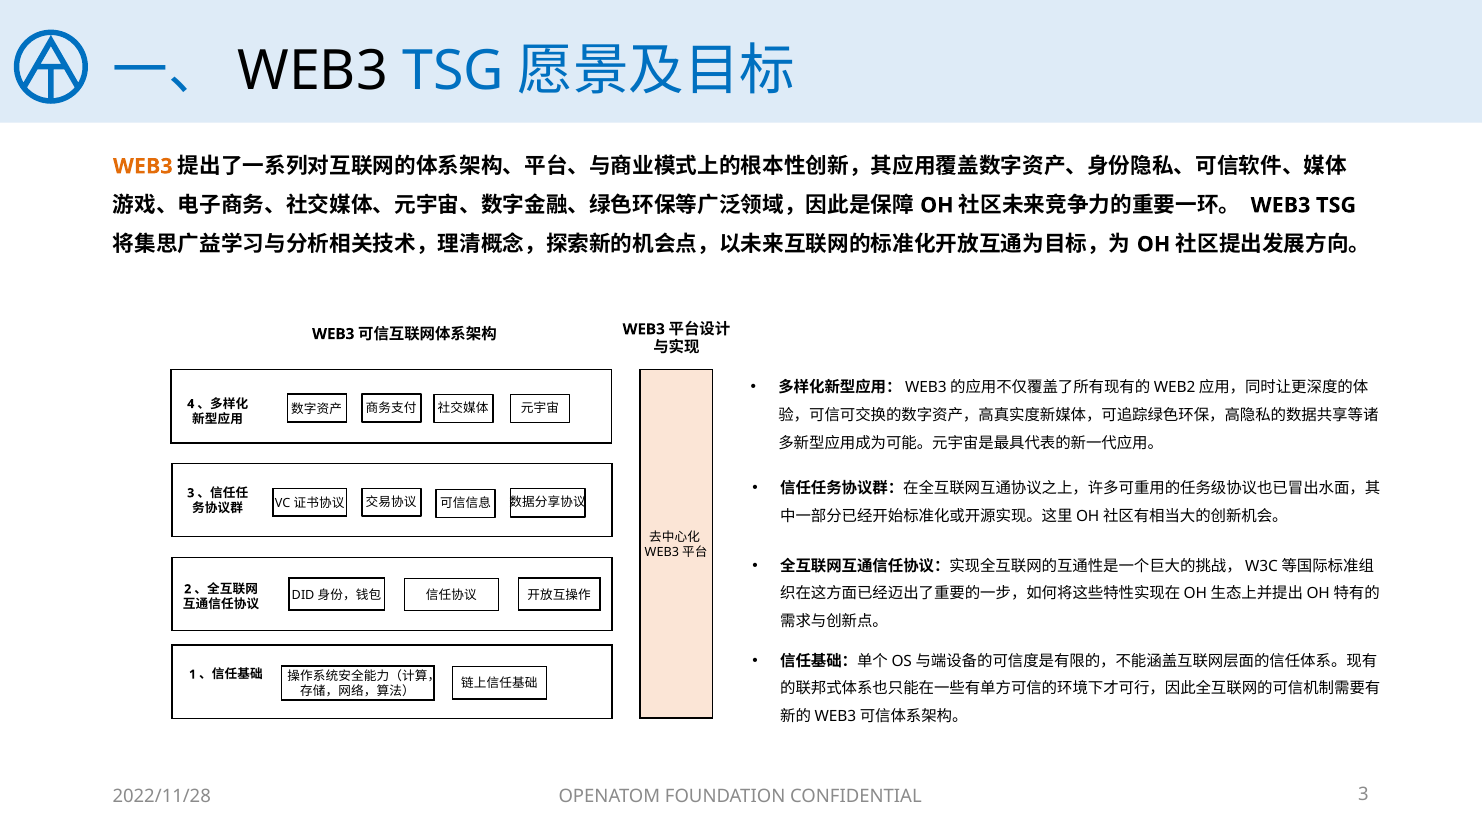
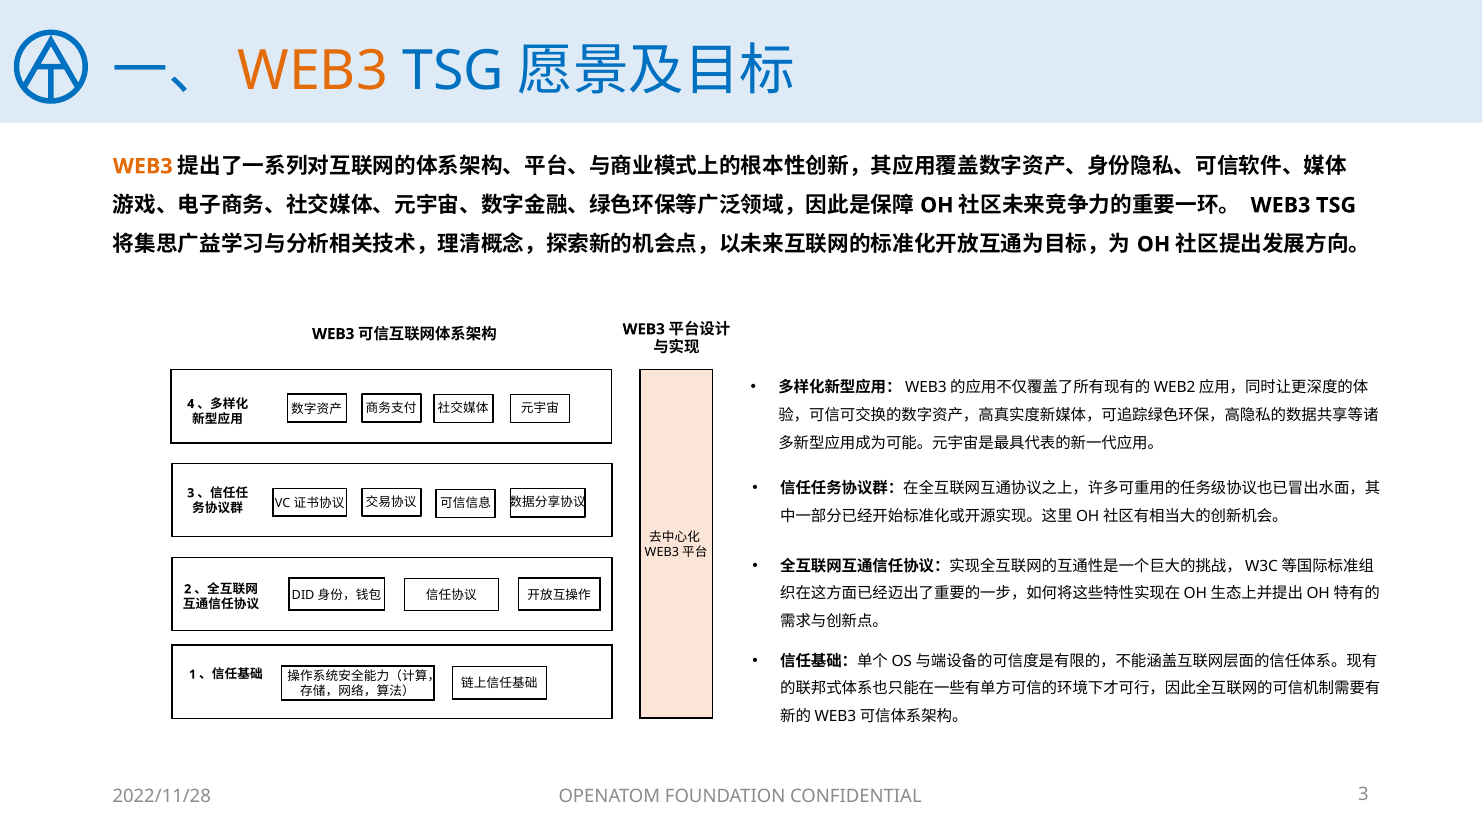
WEB3 at (313, 72) colour: black -> orange
